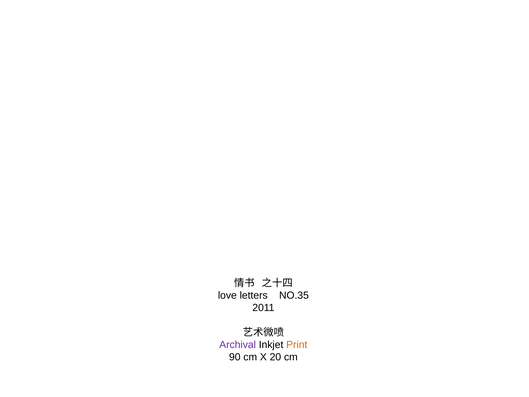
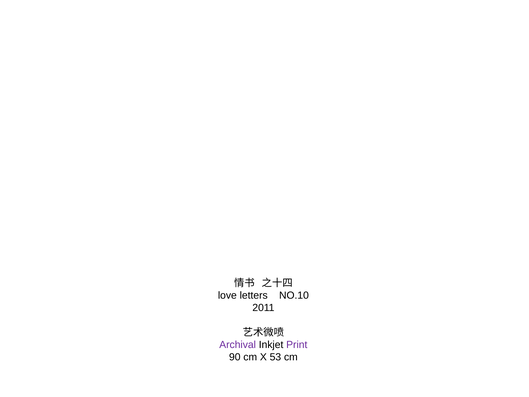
NO.35: NO.35 -> NO.10
Print colour: orange -> purple
20: 20 -> 53
